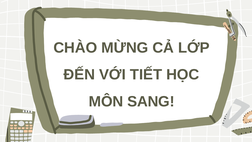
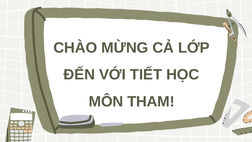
SANG: SANG -> THAM
